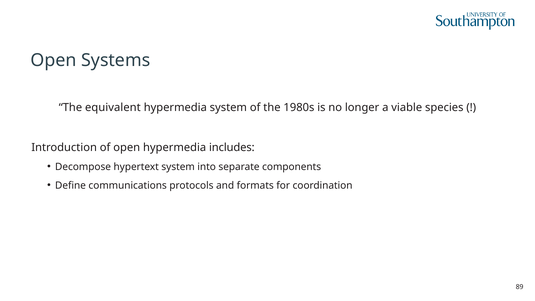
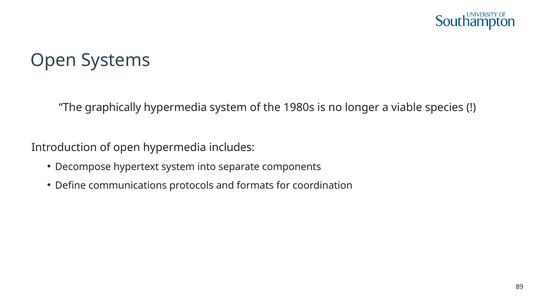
equivalent: equivalent -> graphically
